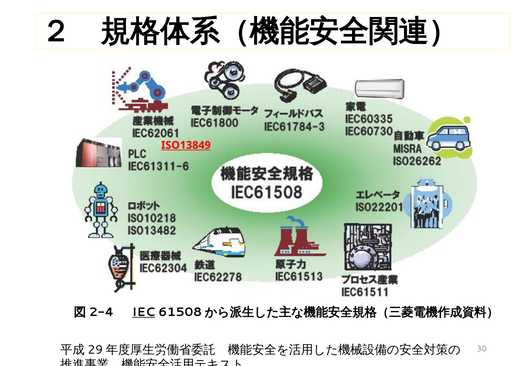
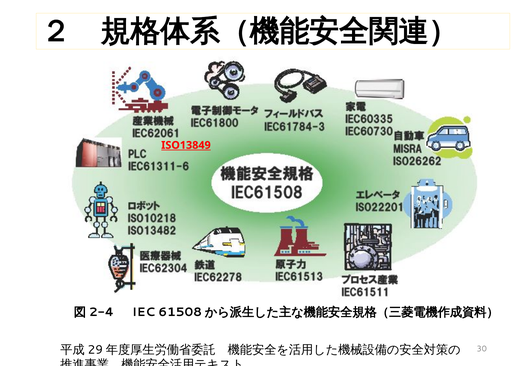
IEC underline: present -> none
